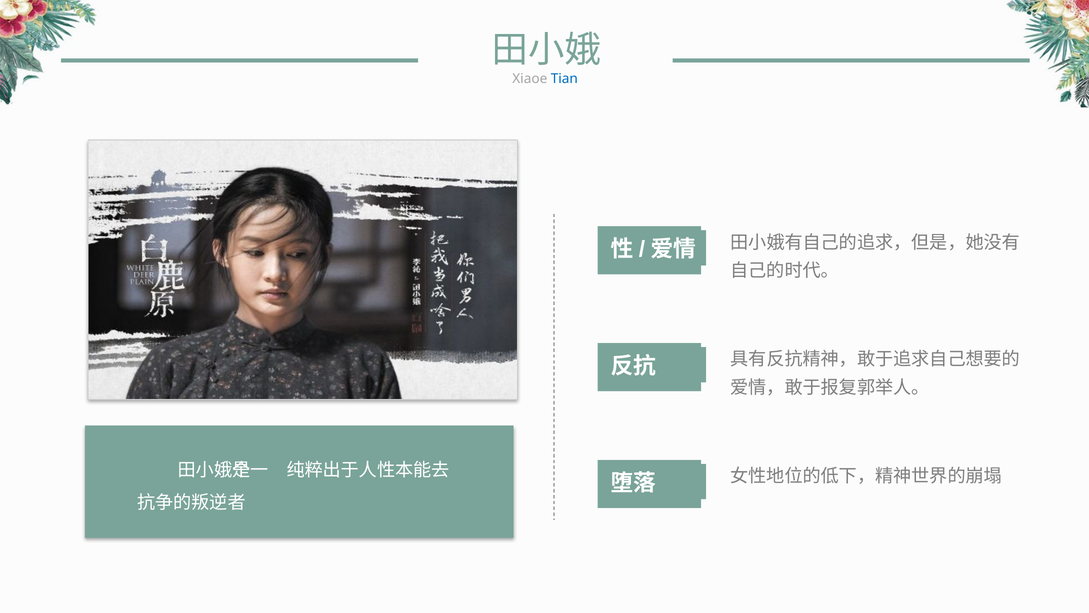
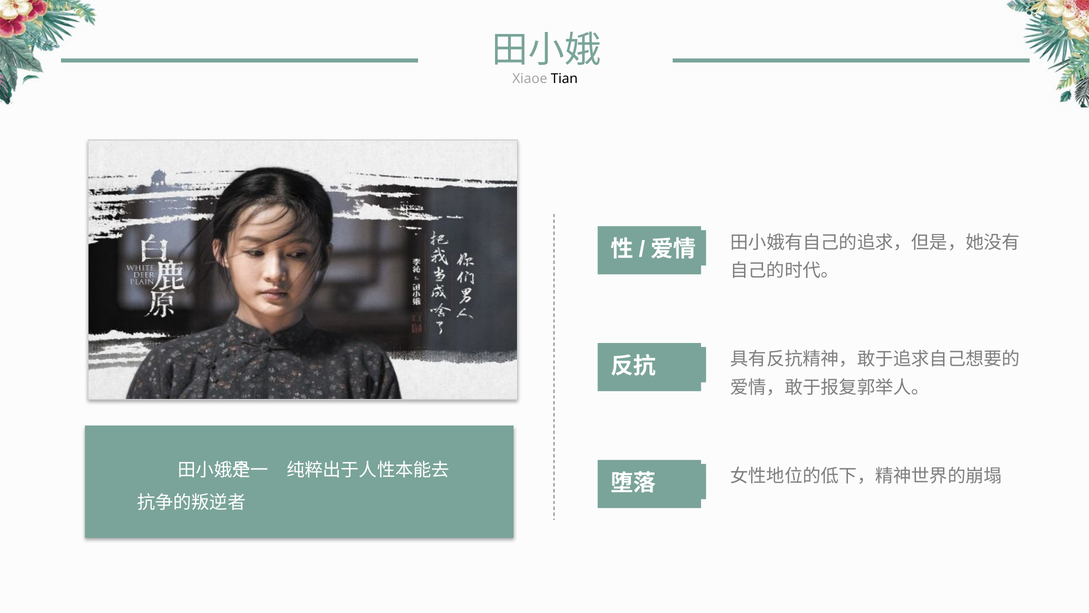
Tian colour: blue -> black
